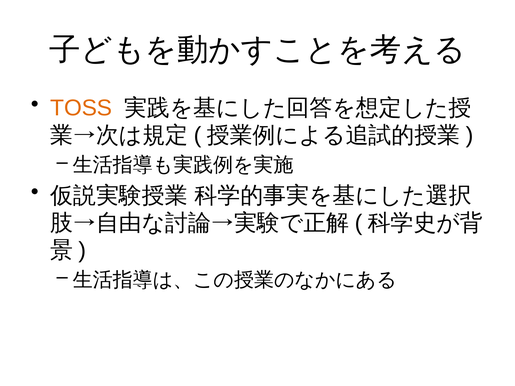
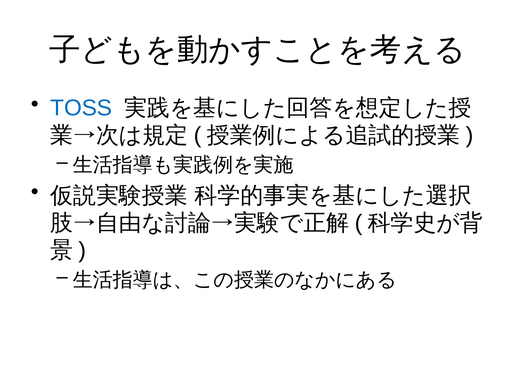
TOSS colour: orange -> blue
